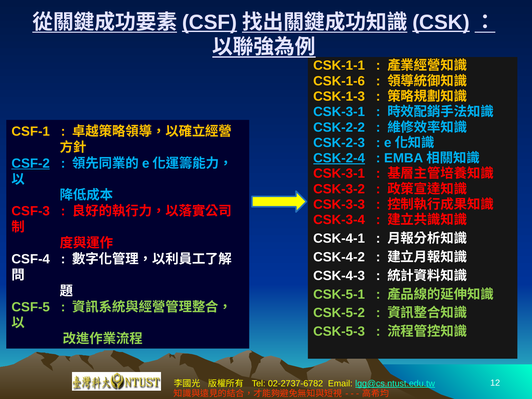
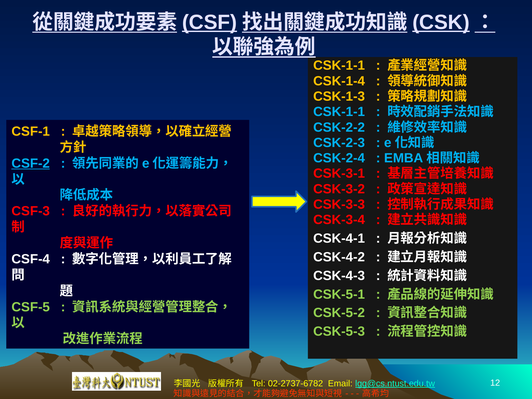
CSK-1-6: CSK-1-6 -> CSK-1-4
CSK-3-1 at (339, 112): CSK-3-1 -> CSK-1-1
CSK-2-4 underline: present -> none
